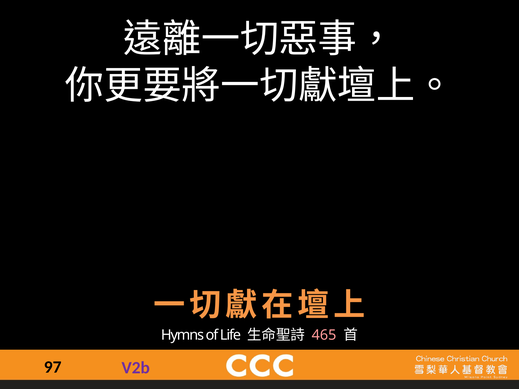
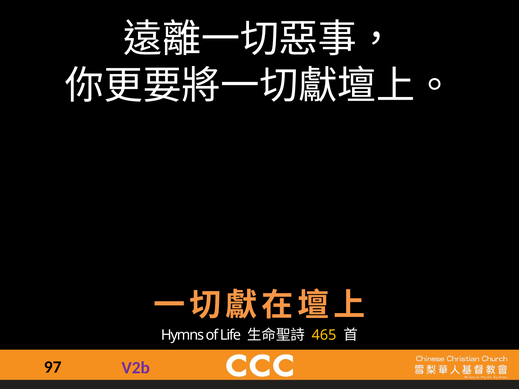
465 colour: pink -> yellow
